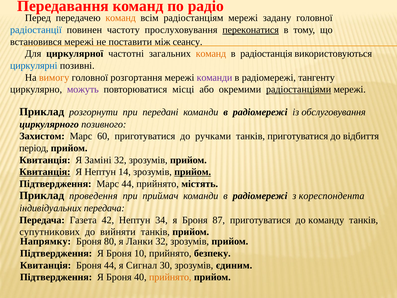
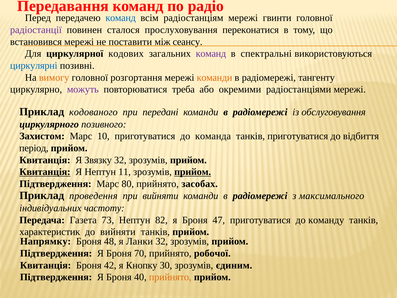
команд at (121, 18) colour: orange -> blue
задану: задану -> гвинти
радіостанції colour: blue -> purple
частоту: частоту -> сталося
переконатися underline: present -> none
частотні: частотні -> кодових
команд at (211, 54) colour: orange -> purple
радіостанція: радіостанція -> спектральні
команди at (215, 77) colour: purple -> orange
місці: місці -> треба
радіостанціями underline: present -> none
розгорнути: розгорнути -> кодованого
60: 60 -> 10
ручками: ручками -> команда
Заміні: Заміні -> Звязку
14: 14 -> 11
Марс 44: 44 -> 80
містять: містять -> засобах
при приймач: приймач -> вийняти
кореспондента: кореспондента -> максимального
індивідуальних передача: передача -> частоту
42: 42 -> 73
34: 34 -> 82
87: 87 -> 47
супутникових: супутникових -> характеристик
80: 80 -> 48
10: 10 -> 70
безпеку: безпеку -> робочої
Броня 44: 44 -> 42
Сигнал: Сигнал -> Кнопку
